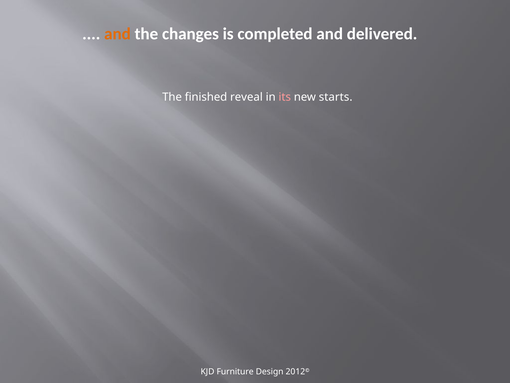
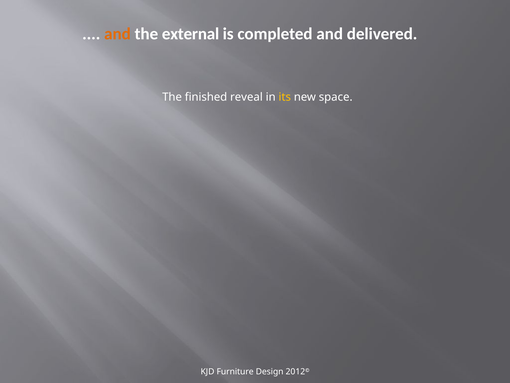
changes: changes -> external
its colour: pink -> yellow
starts: starts -> space
